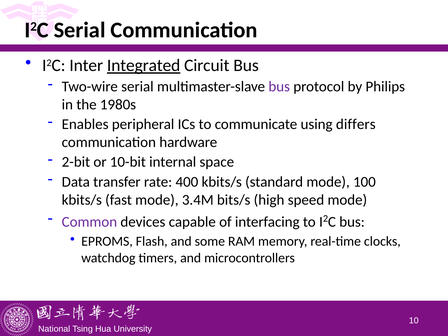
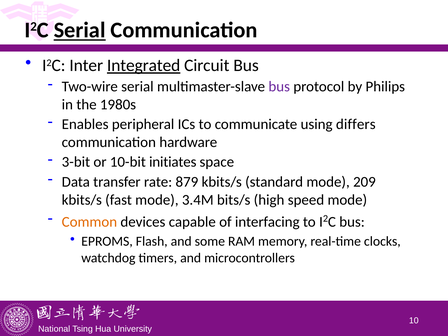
Serial at (80, 30) underline: none -> present
2-bit: 2-bit -> 3-bit
internal: internal -> initiates
400: 400 -> 879
100: 100 -> 209
Common colour: purple -> orange
